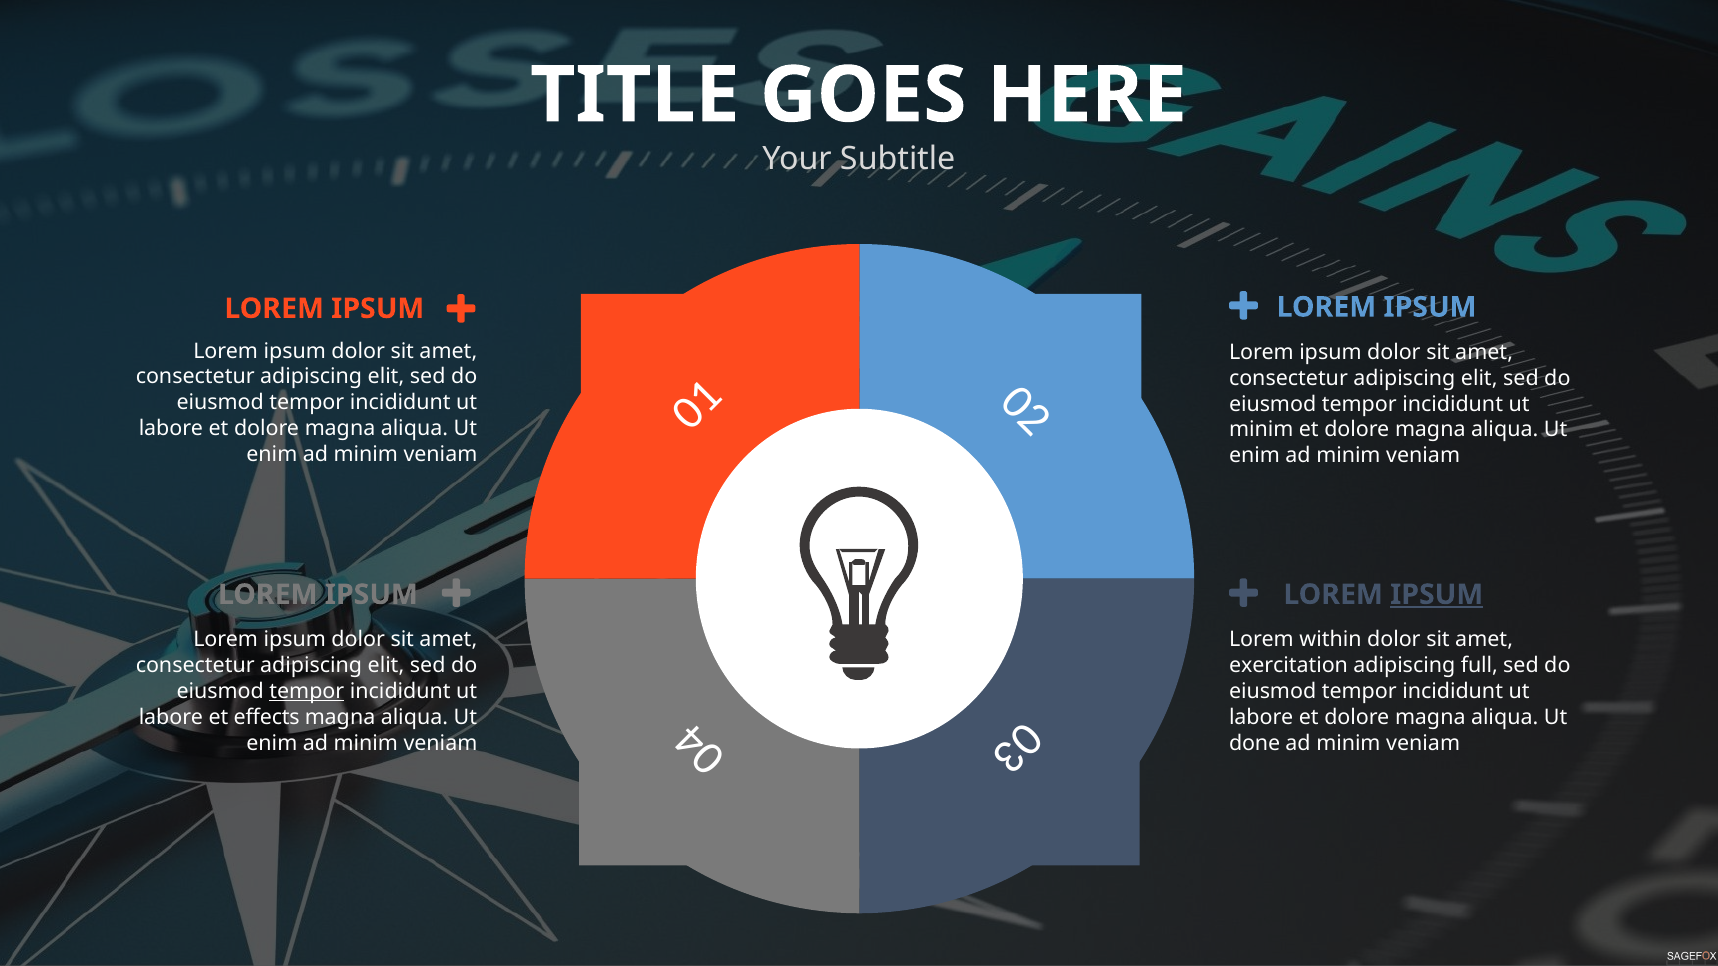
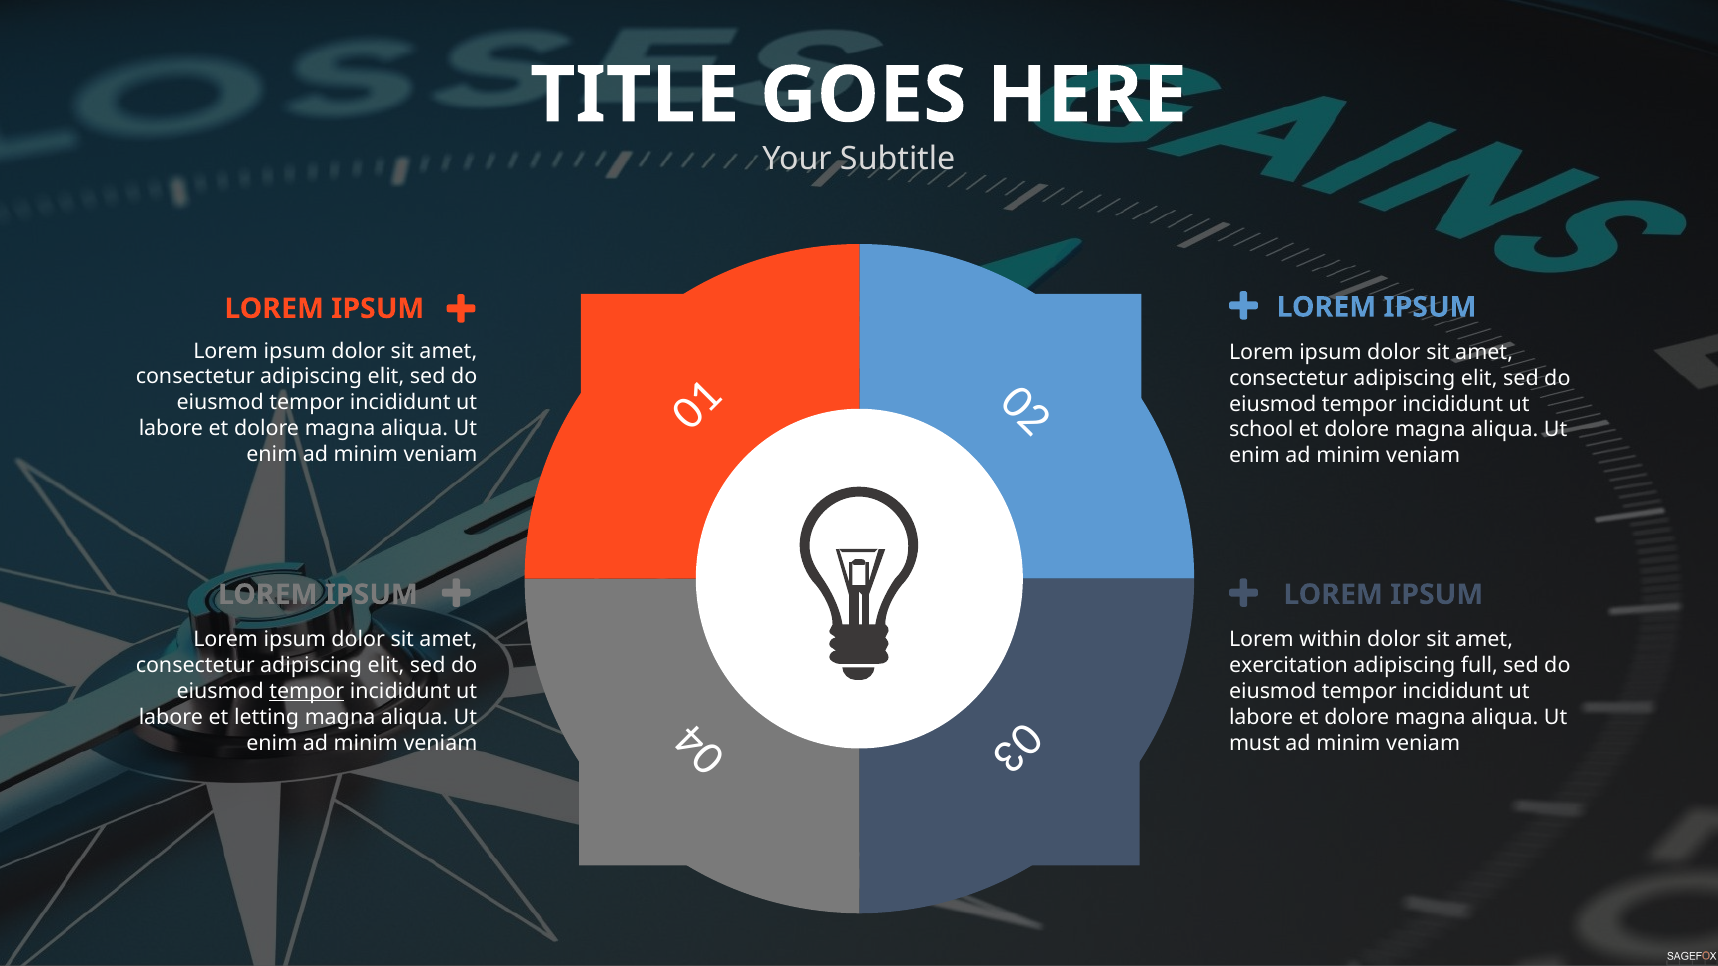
minim at (1261, 430): minim -> school
IPSUM at (1437, 595) underline: present -> none
effects: effects -> letting
done: done -> must
